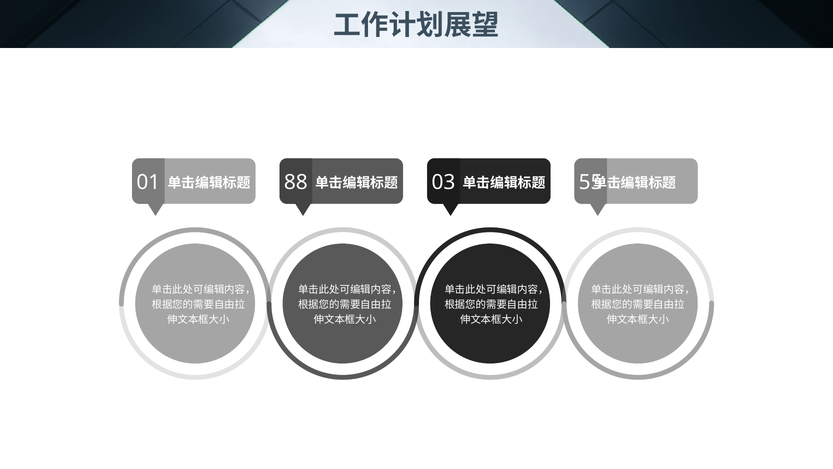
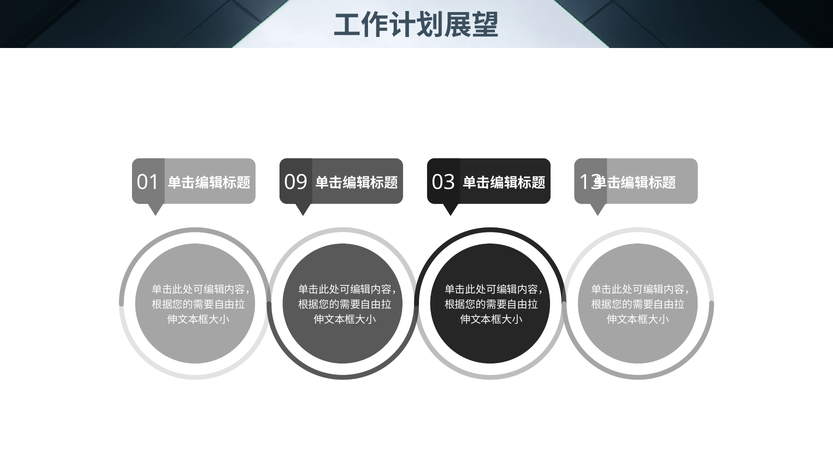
88: 88 -> 09
55: 55 -> 13
